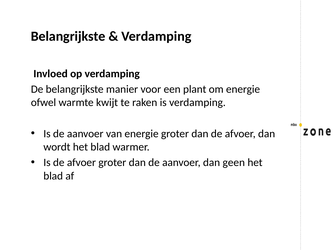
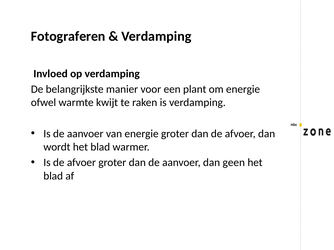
Belangrijkste at (68, 36): Belangrijkste -> Fotograferen
